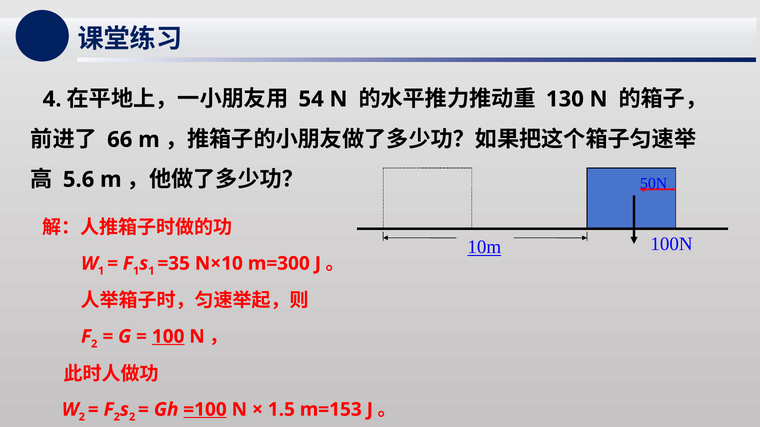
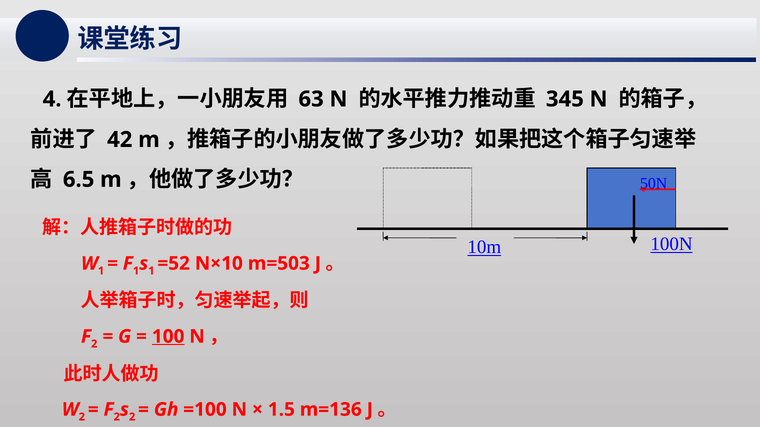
54: 54 -> 63
130: 130 -> 345
66: 66 -> 42
5.6: 5.6 -> 6.5
100N underline: none -> present
=35: =35 -> =52
m=300: m=300 -> m=503
=100 underline: present -> none
m=153: m=153 -> m=136
